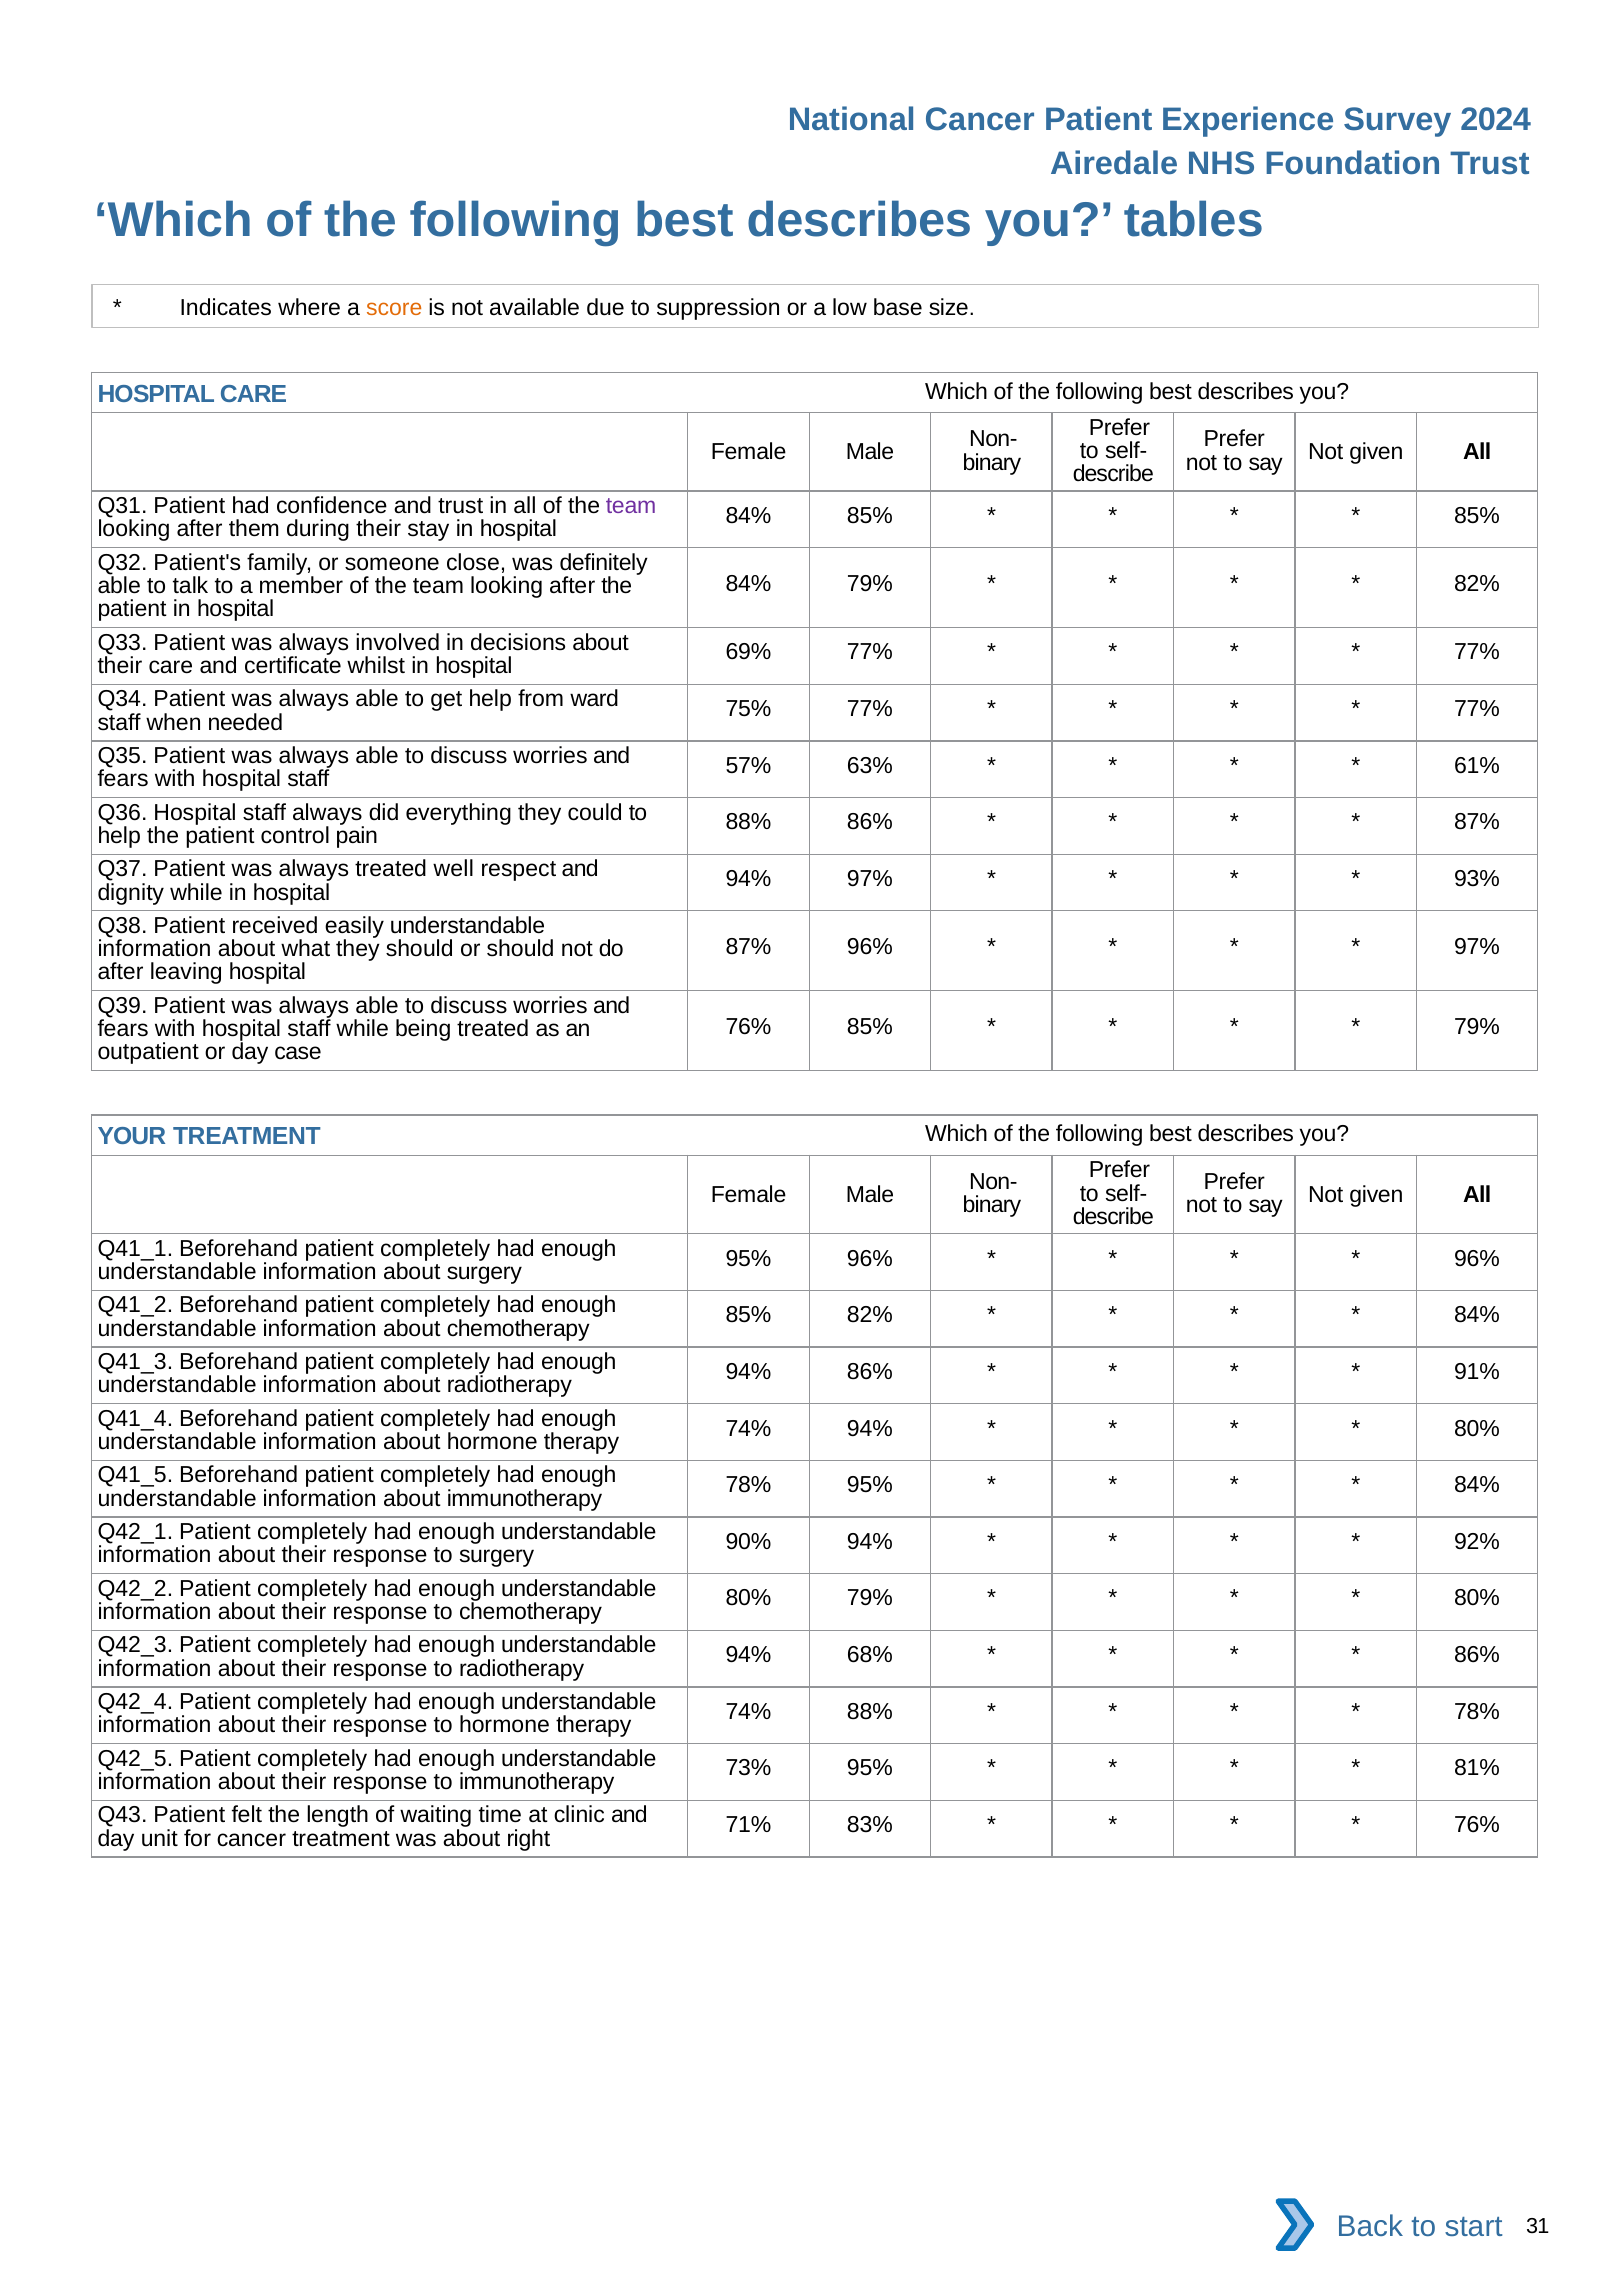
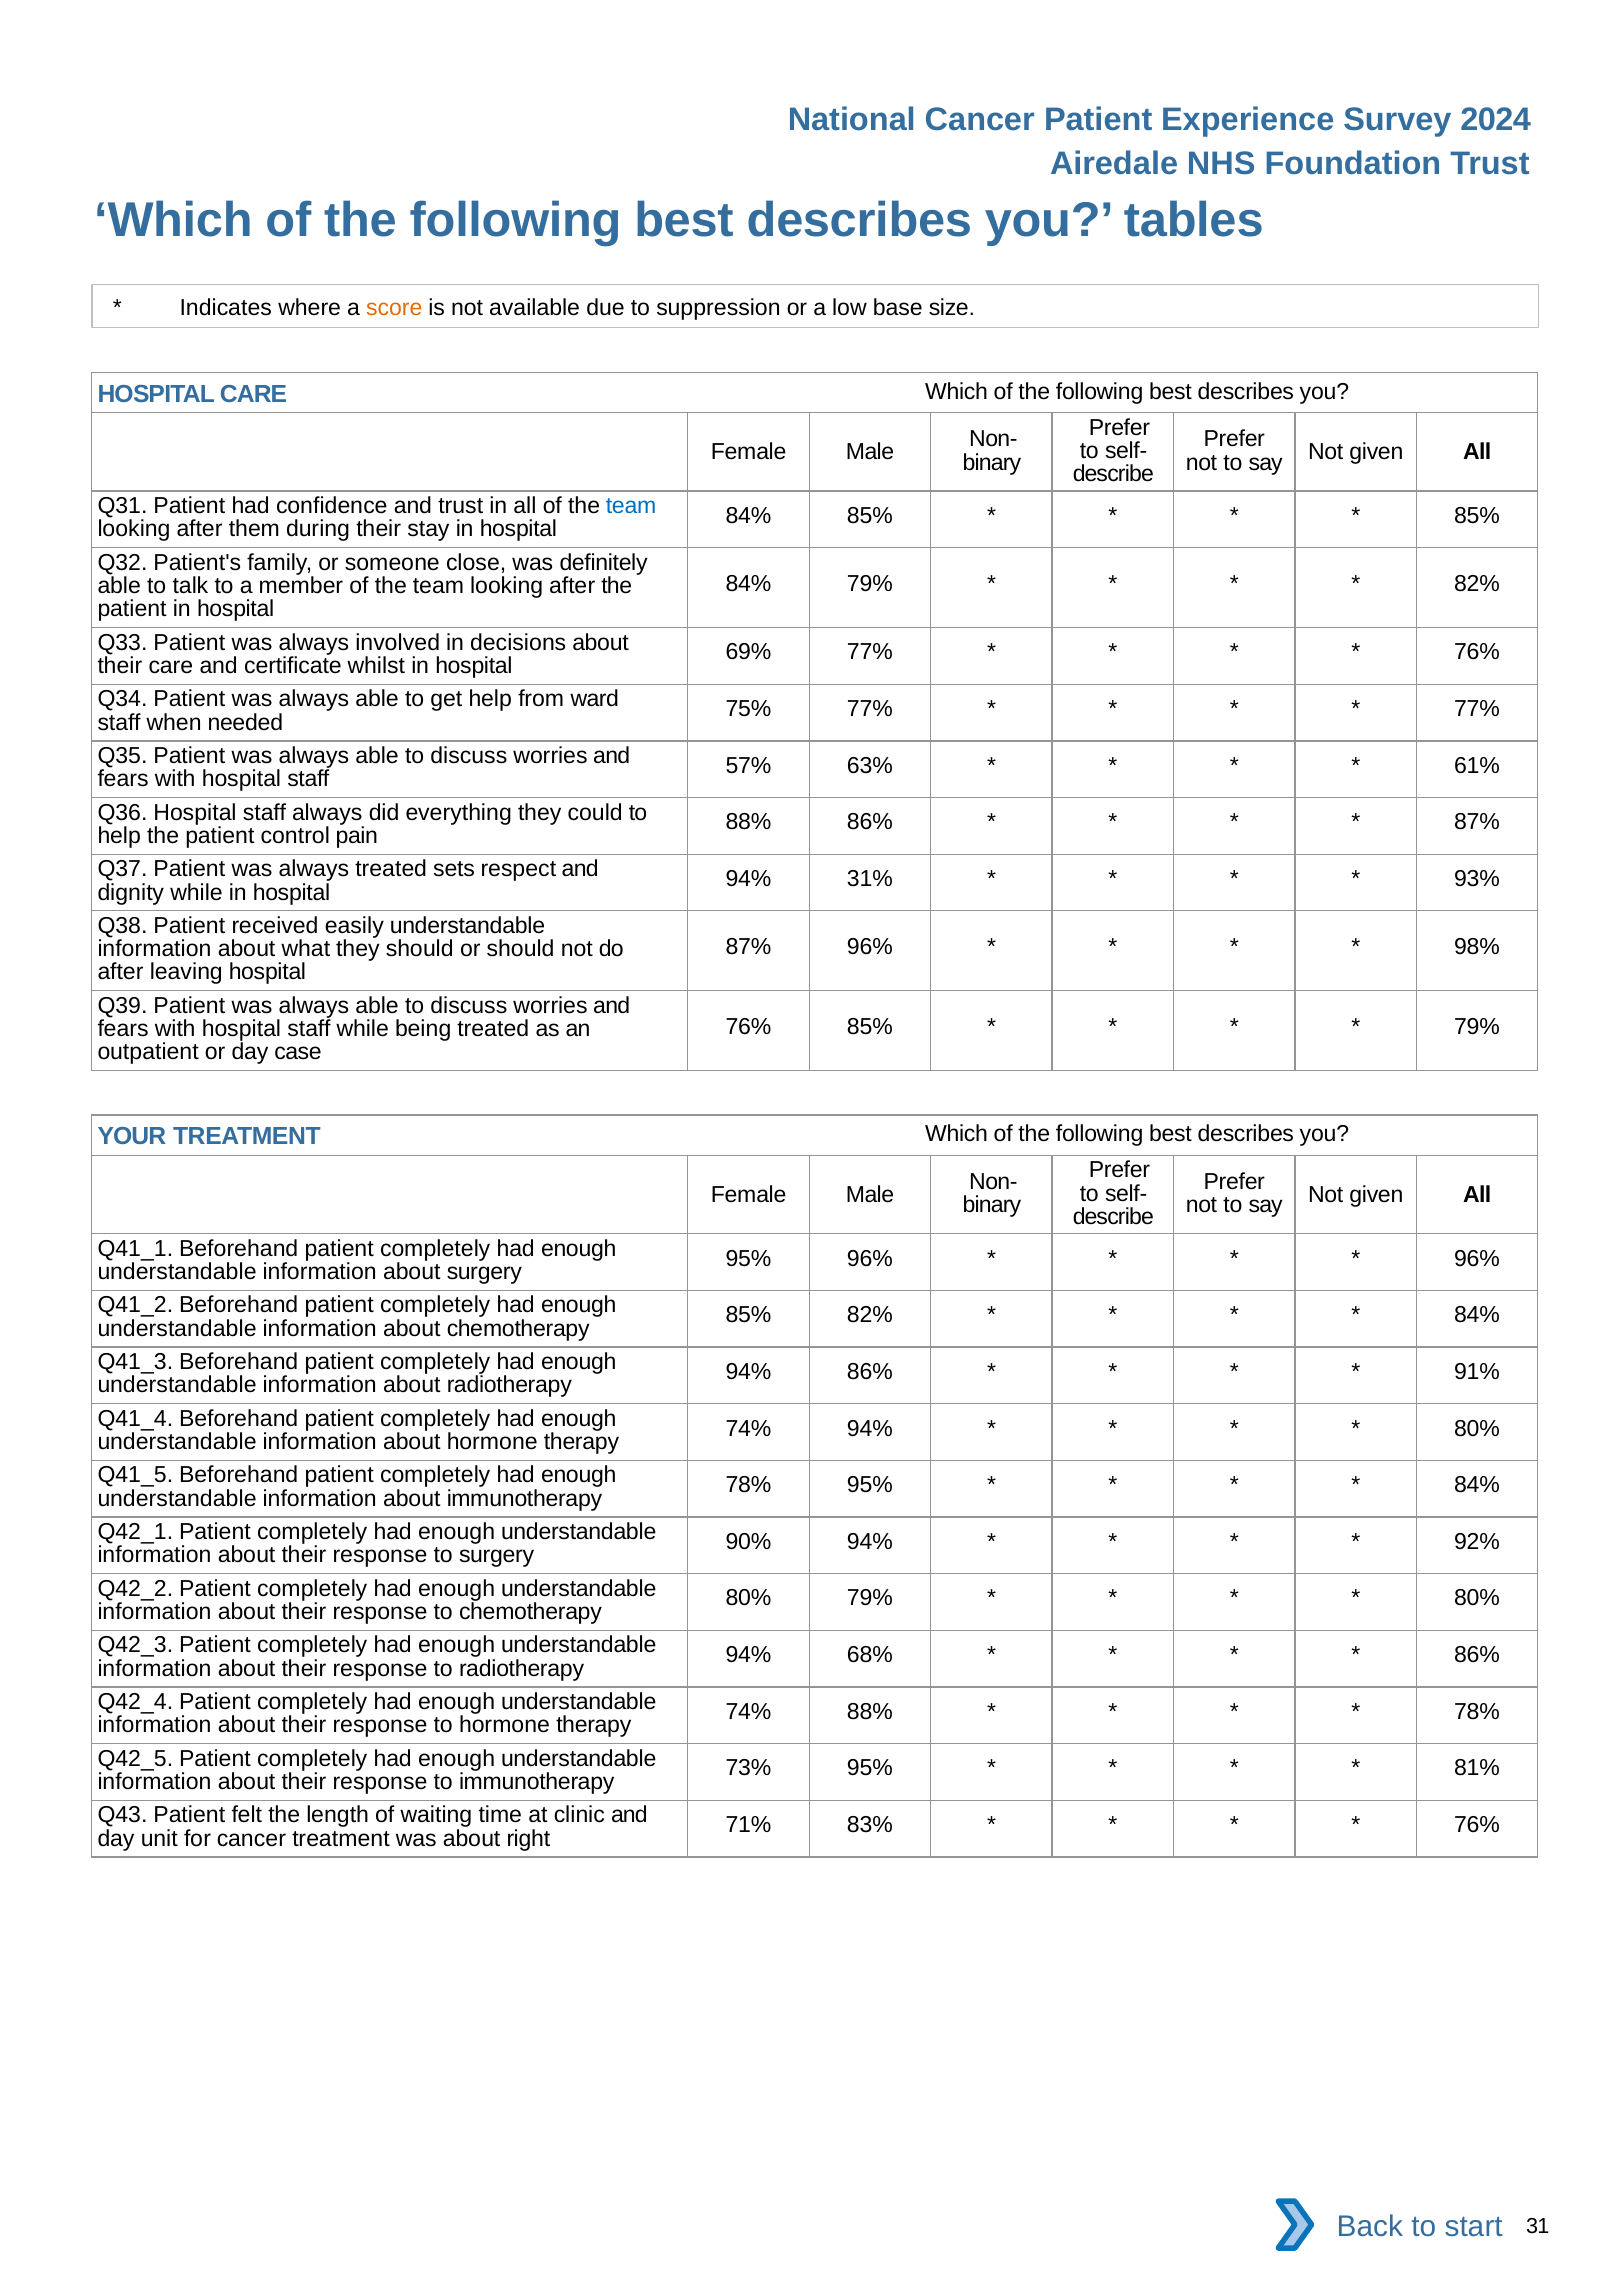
team at (631, 506) colour: purple -> blue
77% at (1477, 652): 77% -> 76%
well: well -> sets
94% 97%: 97% -> 31%
97% at (1477, 947): 97% -> 98%
